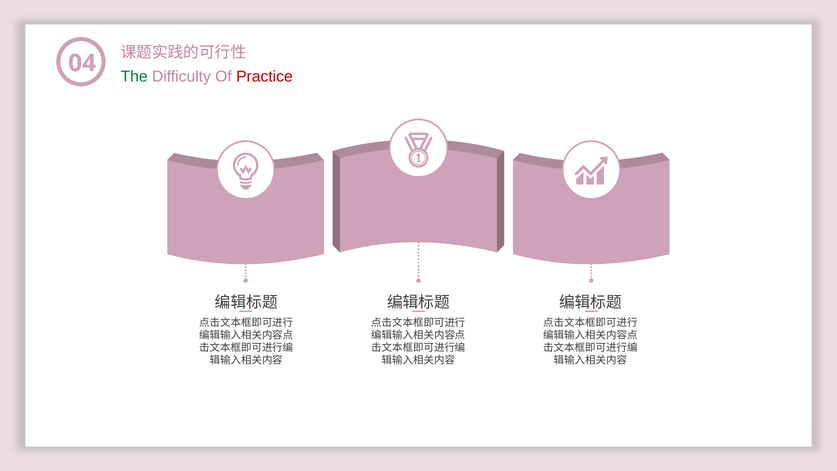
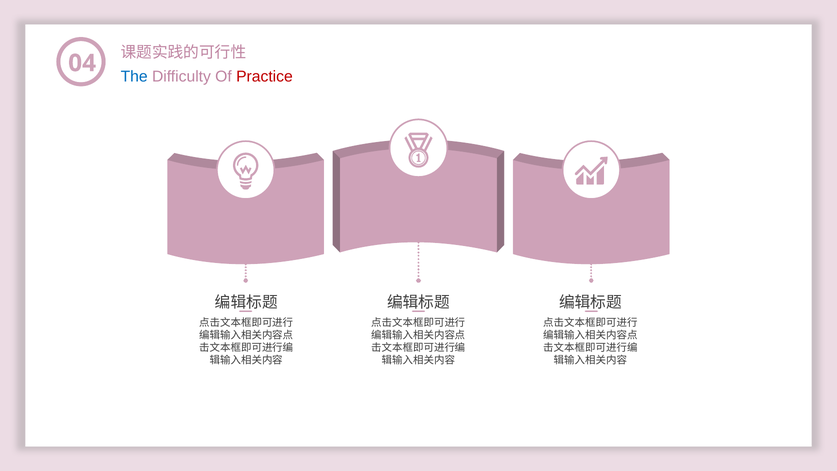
The colour: green -> blue
